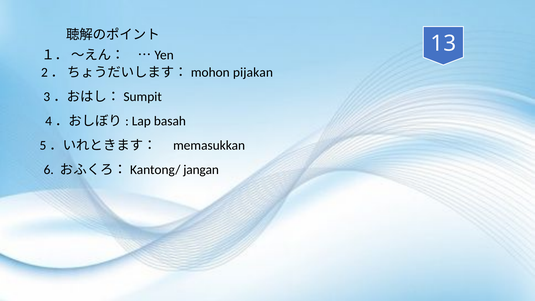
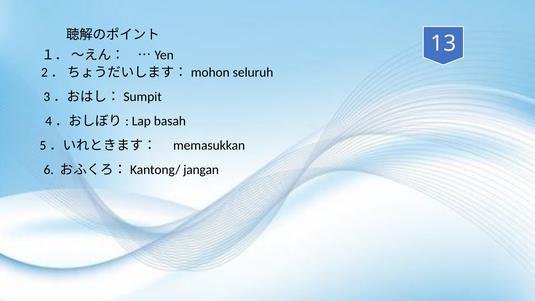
pijakan: pijakan -> seluruh
